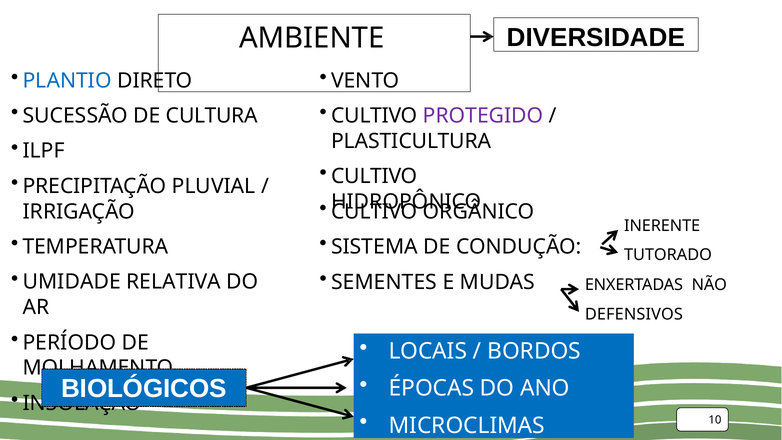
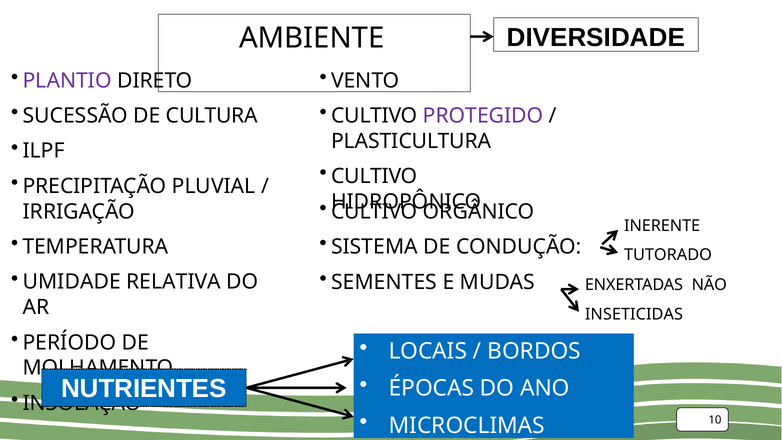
PLANTIO colour: blue -> purple
DEFENSIVOS: DEFENSIVOS -> INSETICIDAS
BIOLÓGICOS: BIOLÓGICOS -> NUTRIENTES
